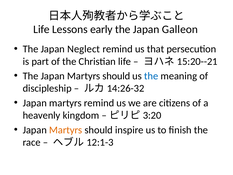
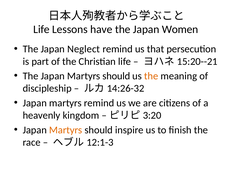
early: early -> have
Galleon: Galleon -> Women
the at (151, 76) colour: blue -> orange
